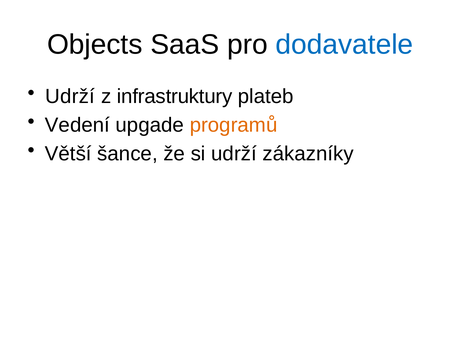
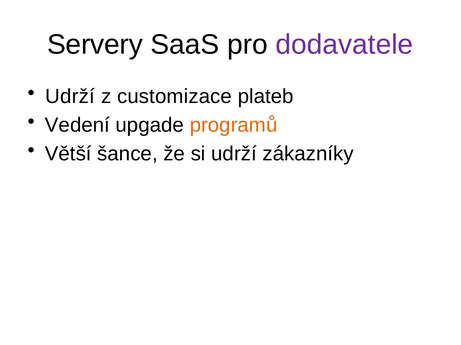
Objects: Objects -> Servery
dodavatele colour: blue -> purple
infrastruktury: infrastruktury -> customizace
